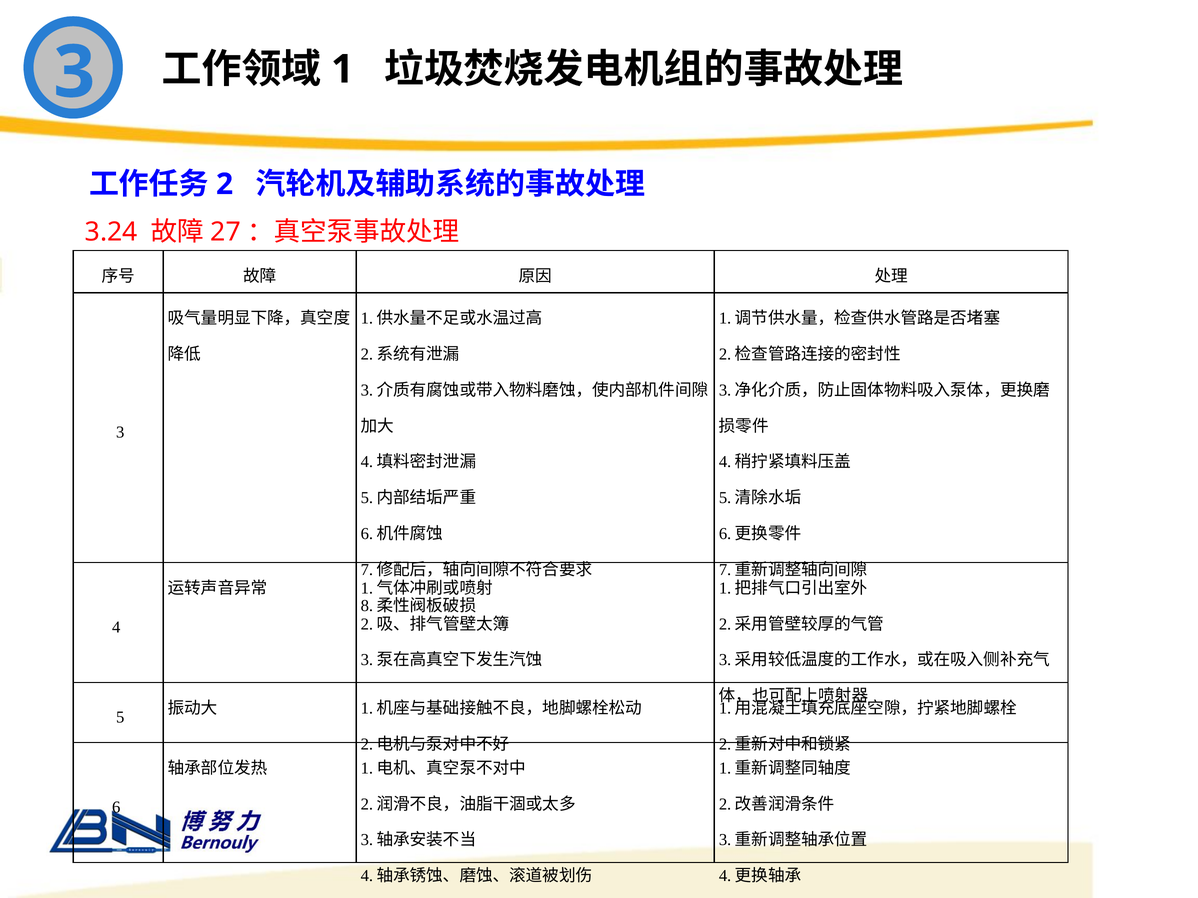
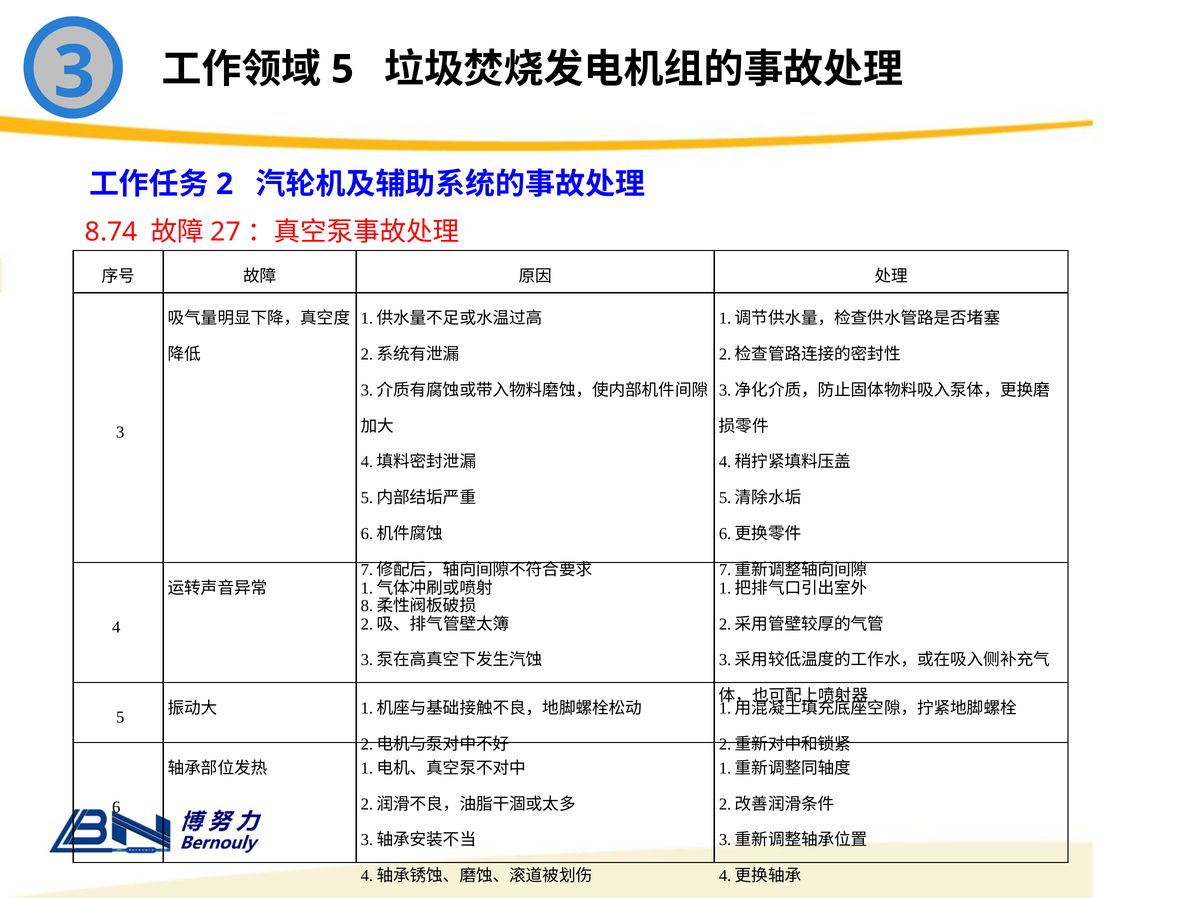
1 at (342, 69): 1 -> 5
3.24: 3.24 -> 8.74
